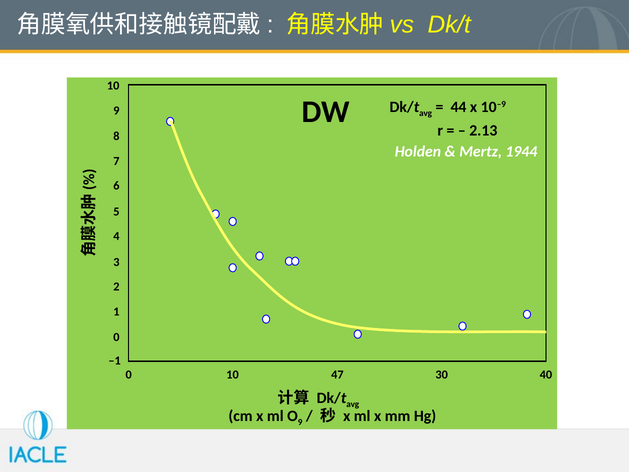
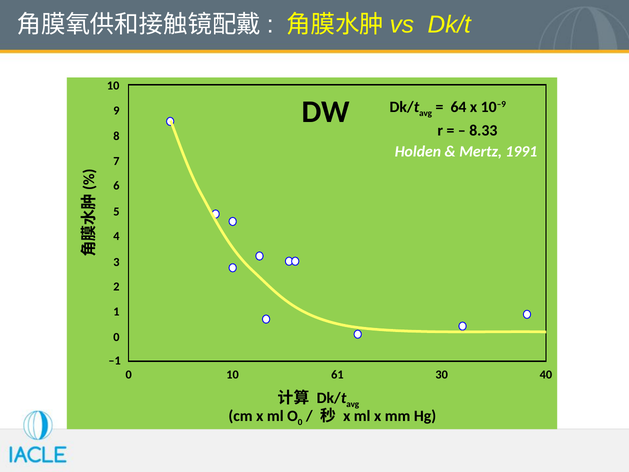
44: 44 -> 64
2.13: 2.13 -> 8.33
1944: 1944 -> 1991
47: 47 -> 61
9 at (300, 422): 9 -> 0
